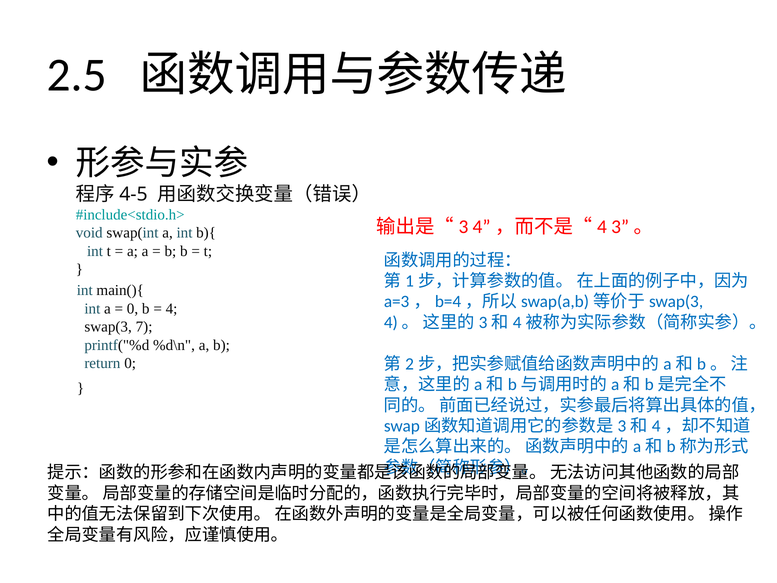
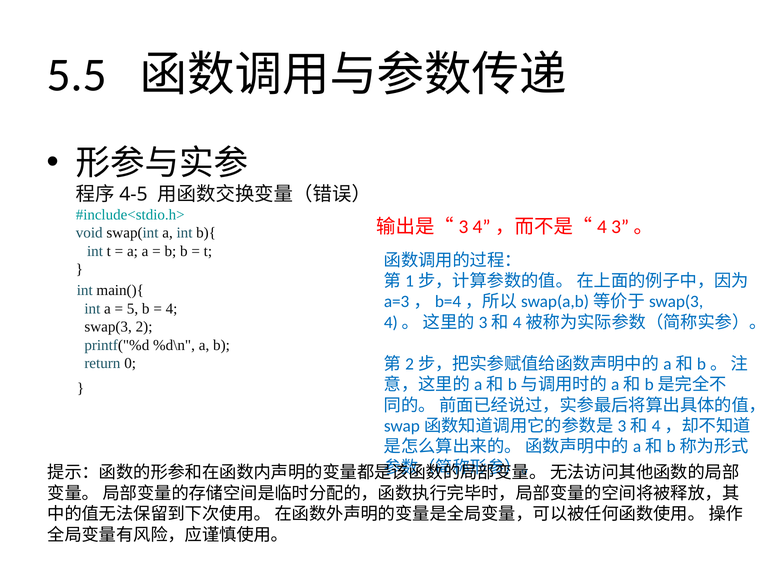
2.5: 2.5 -> 5.5
0 at (133, 309): 0 -> 5
7: 7 -> 2
